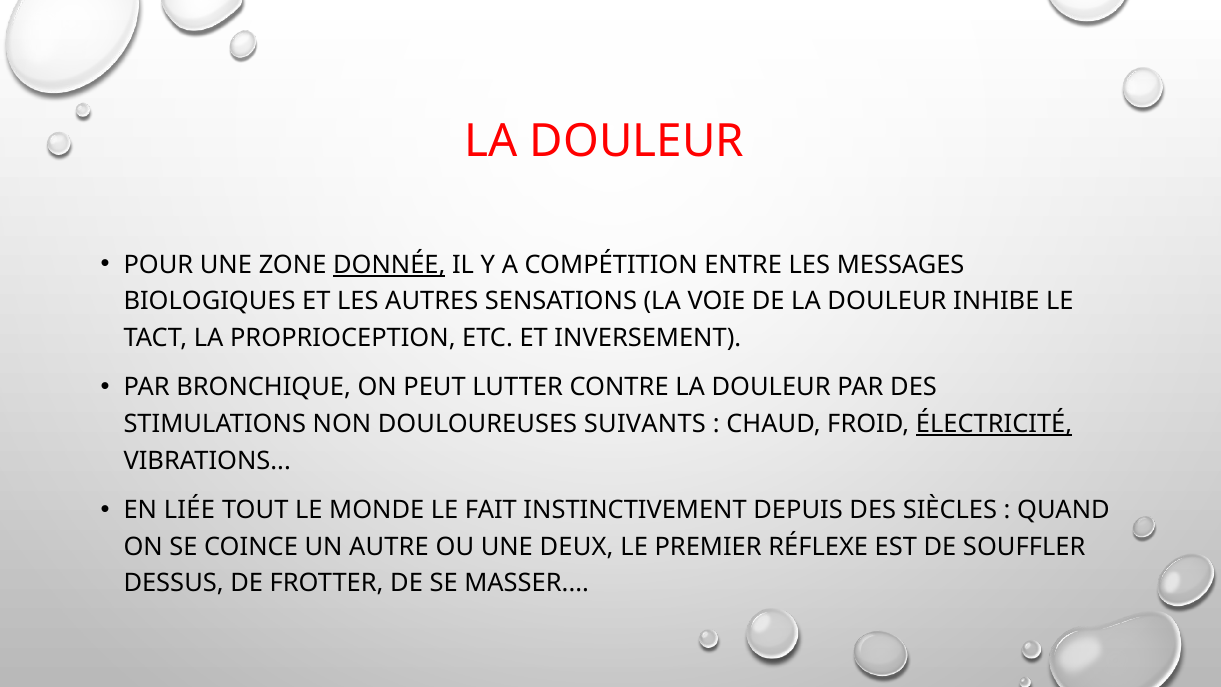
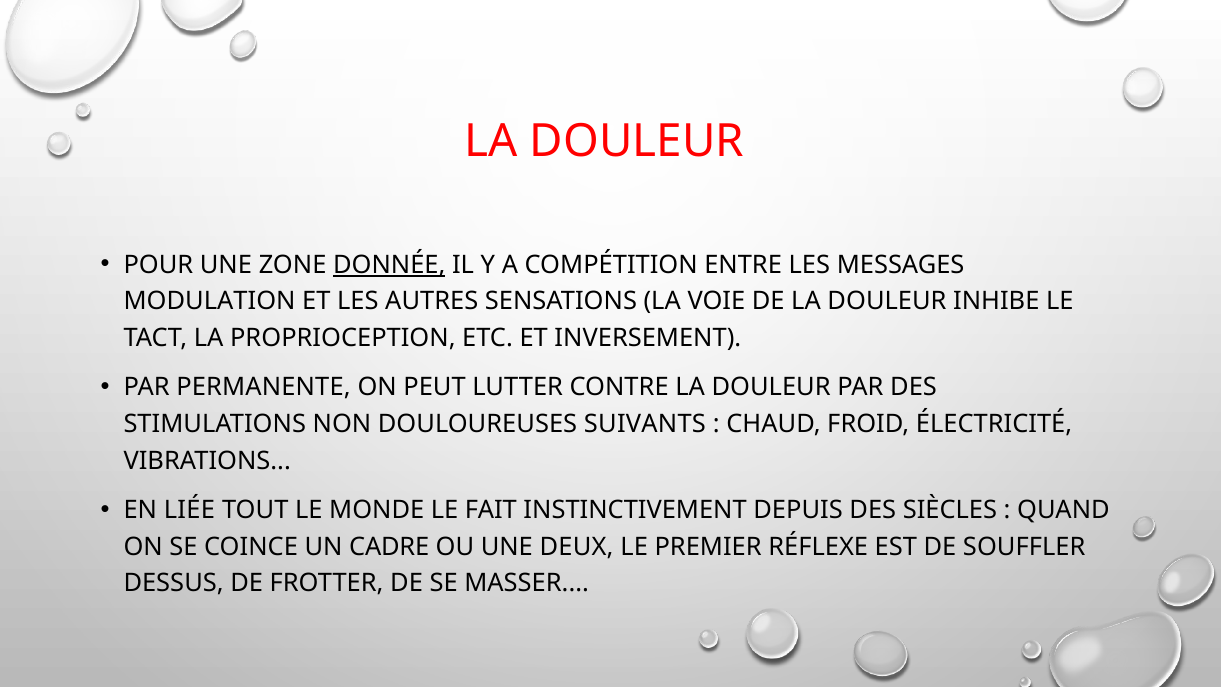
BIOLOGIQUES: BIOLOGIQUES -> MODULATION
BRONCHIQUE: BRONCHIQUE -> PERMANENTE
ÉLECTRICITÉ underline: present -> none
AUTRE: AUTRE -> CADRE
